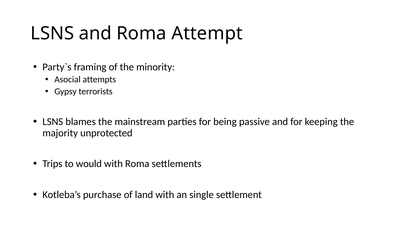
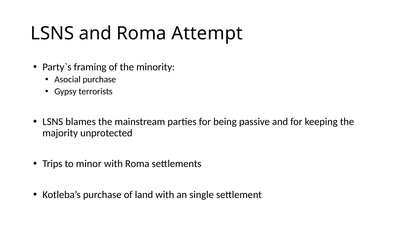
Asocial attempts: attempts -> purchase
would: would -> minor
